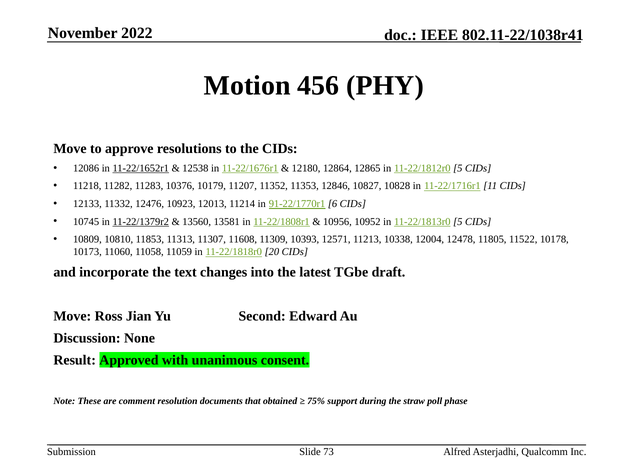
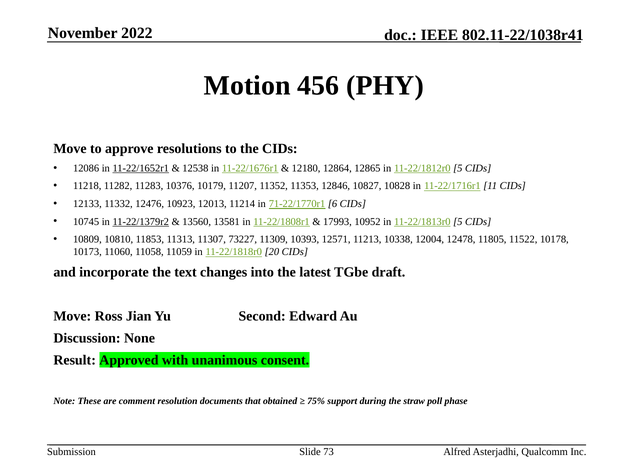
91-22/1770r1: 91-22/1770r1 -> 71-22/1770r1
10956: 10956 -> 17993
11608: 11608 -> 73227
